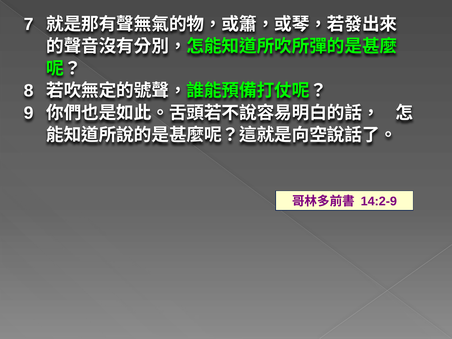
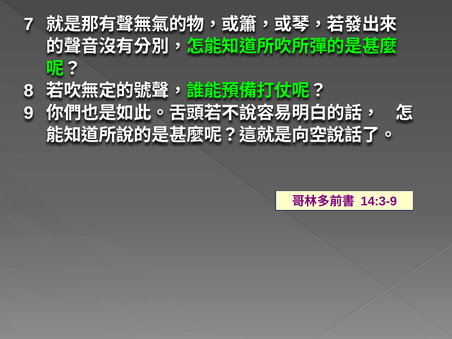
14:2-9: 14:2-9 -> 14:3-9
